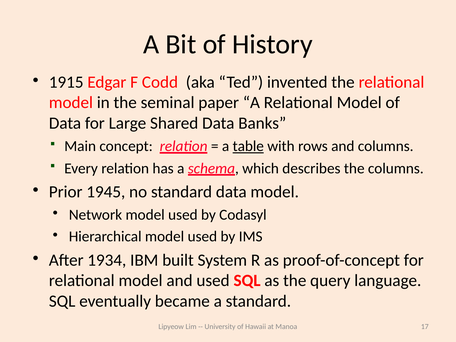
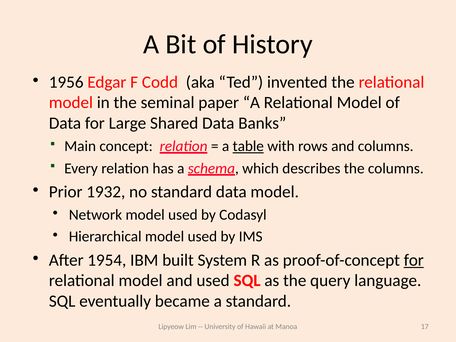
1915: 1915 -> 1956
1945: 1945 -> 1932
1934: 1934 -> 1954
for at (414, 260) underline: none -> present
